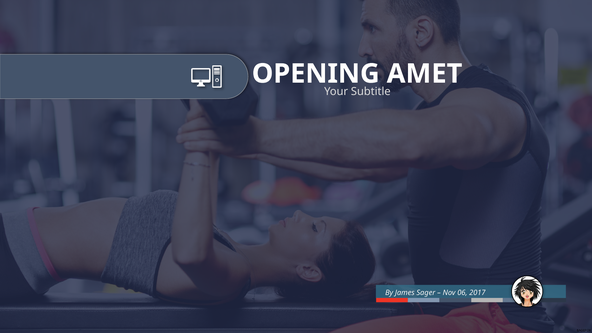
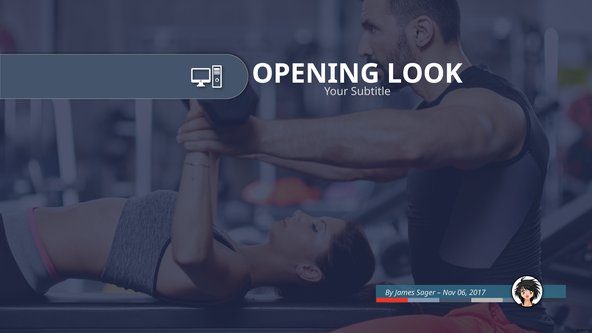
AMET: AMET -> LOOK
